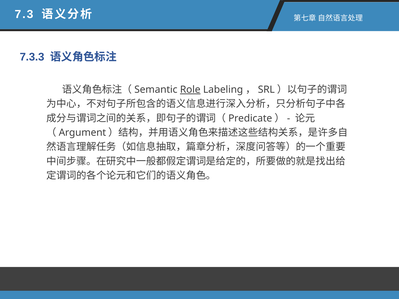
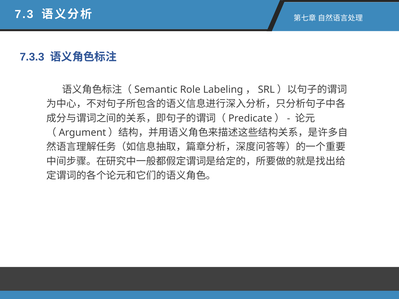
Role underline: present -> none
